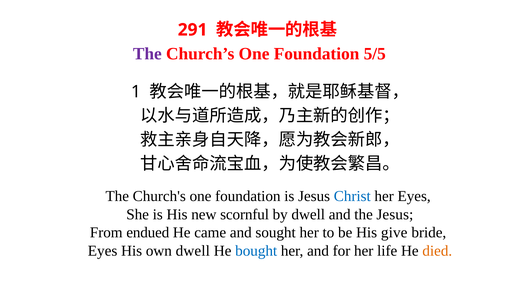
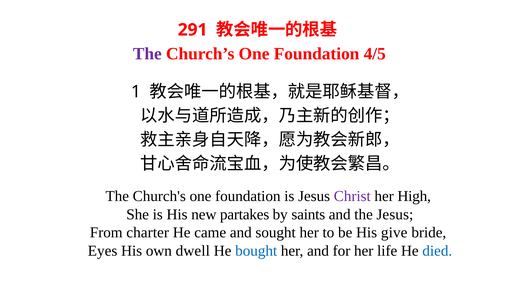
5/5: 5/5 -> 4/5
Christ colour: blue -> purple
her Eyes: Eyes -> High
scornful: scornful -> partakes
by dwell: dwell -> saints
endued: endued -> charter
died colour: orange -> blue
